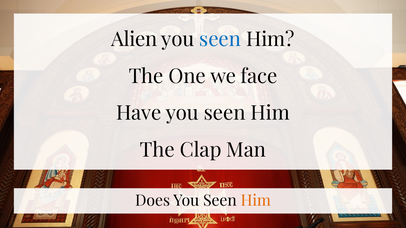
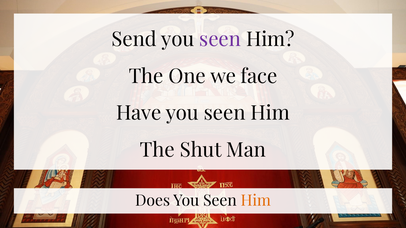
Alien: Alien -> Send
seen at (220, 40) colour: blue -> purple
Clap: Clap -> Shut
